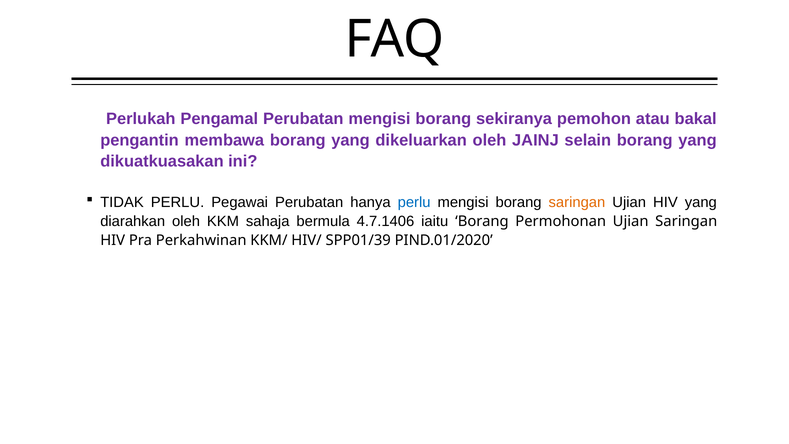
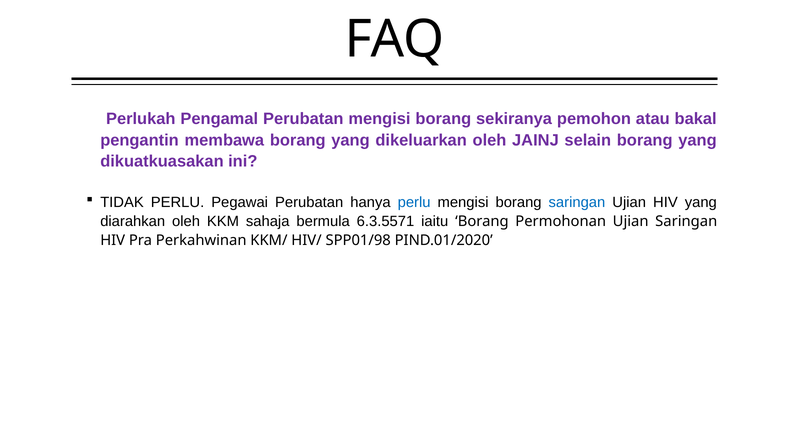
saringan at (577, 202) colour: orange -> blue
4.7.1406: 4.7.1406 -> 6.3.5571
SPP01/39: SPP01/39 -> SPP01/98
